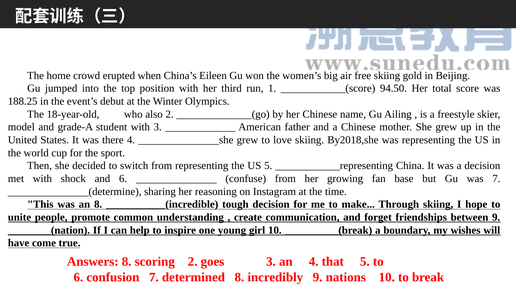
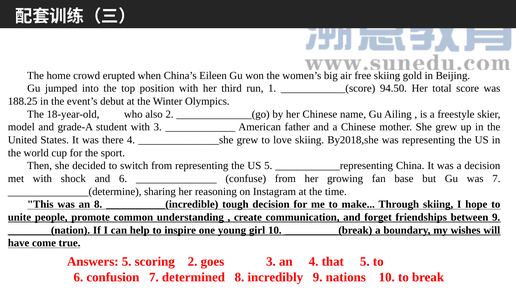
Answers 8: 8 -> 5
